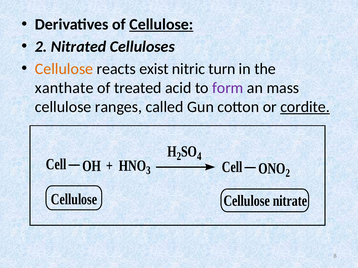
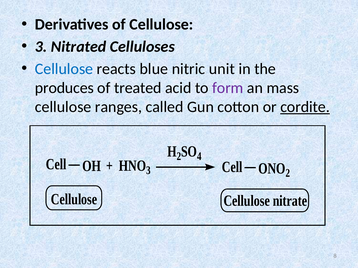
Cellulose at (161, 24) underline: present -> none
2 at (41, 47): 2 -> 3
Cellulose at (64, 69) colour: orange -> blue
exist: exist -> blue
turn: turn -> unit
xanthate: xanthate -> produces
